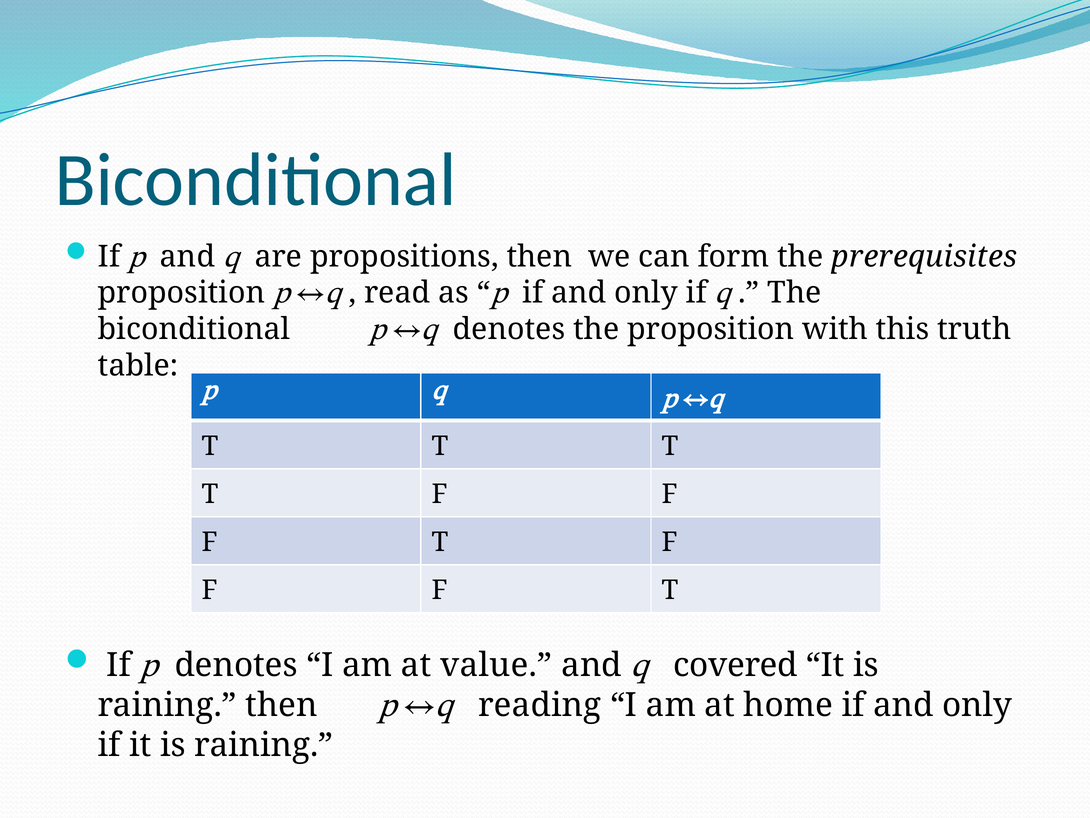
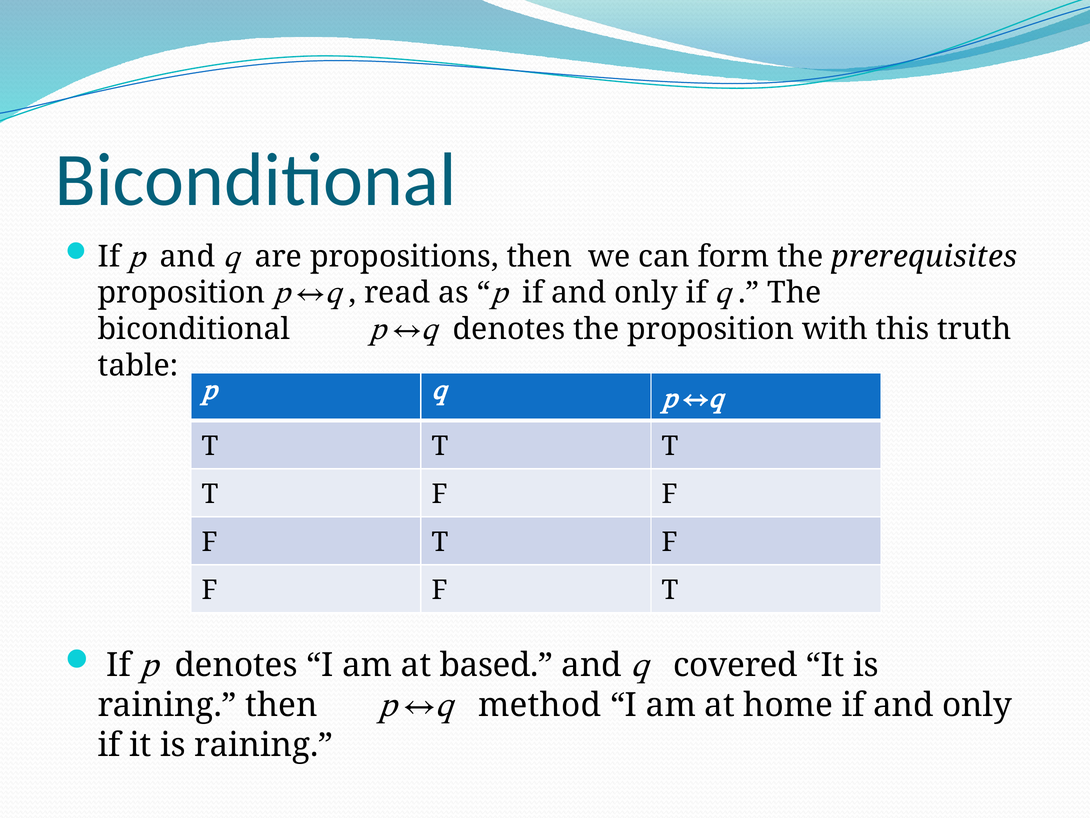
value: value -> based
reading: reading -> method
